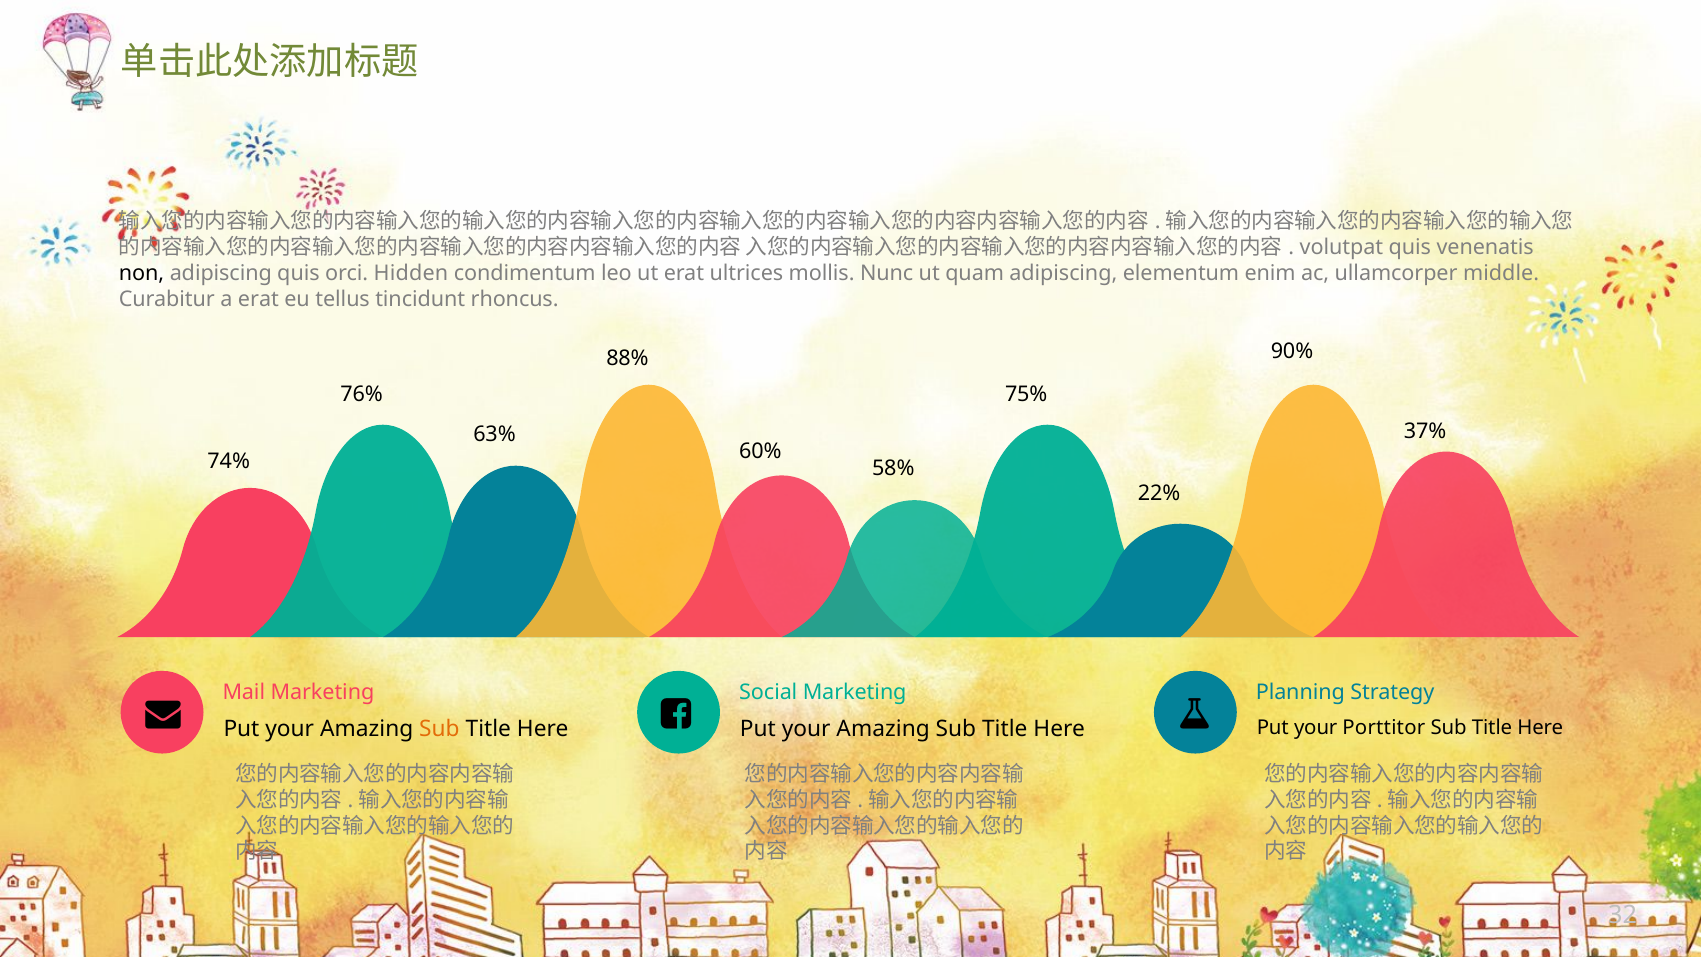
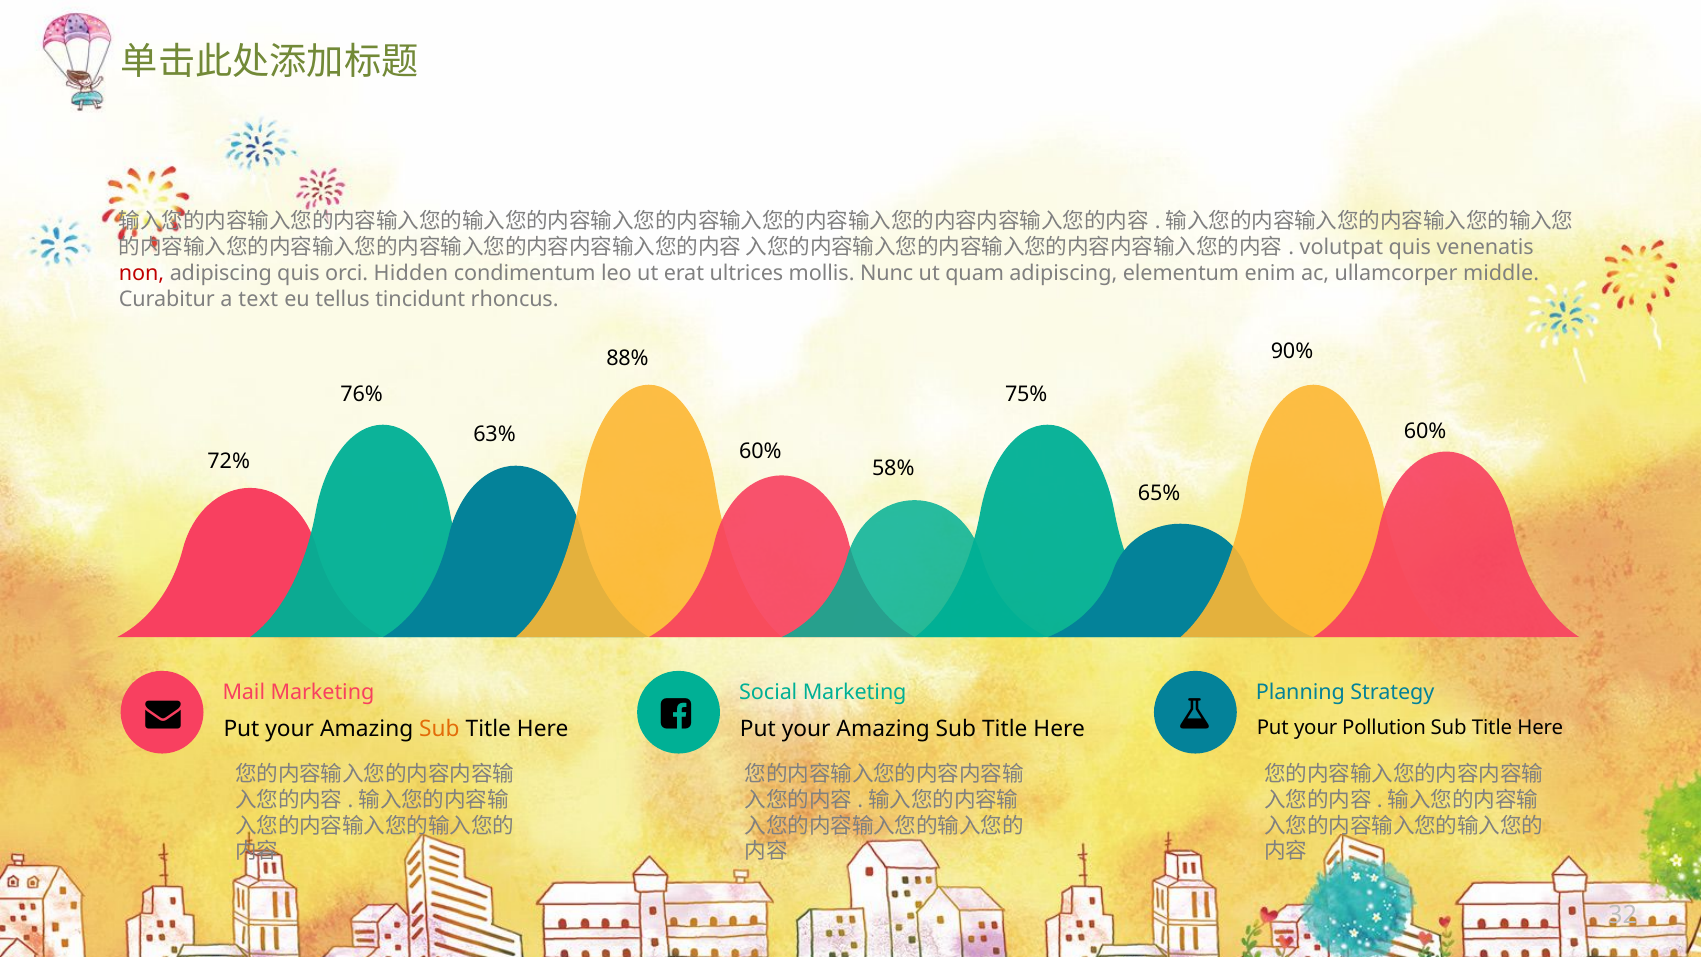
non colour: black -> red
a erat: erat -> text
37% at (1425, 432): 37% -> 60%
74%: 74% -> 72%
22%: 22% -> 65%
Porttitor: Porttitor -> Pollution
